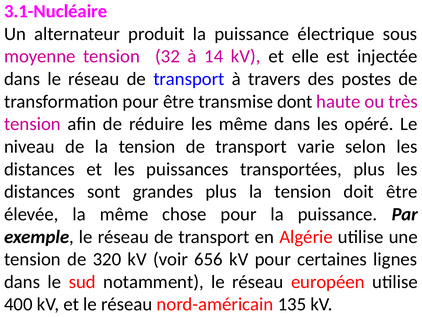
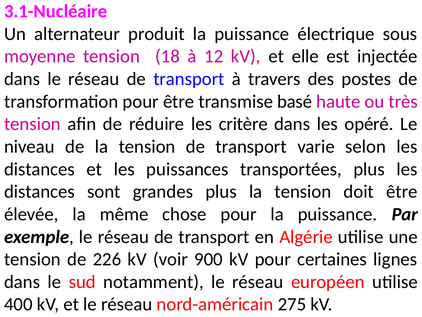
32: 32 -> 18
14: 14 -> 12
dont: dont -> basé
les même: même -> critère
320: 320 -> 226
656: 656 -> 900
135: 135 -> 275
